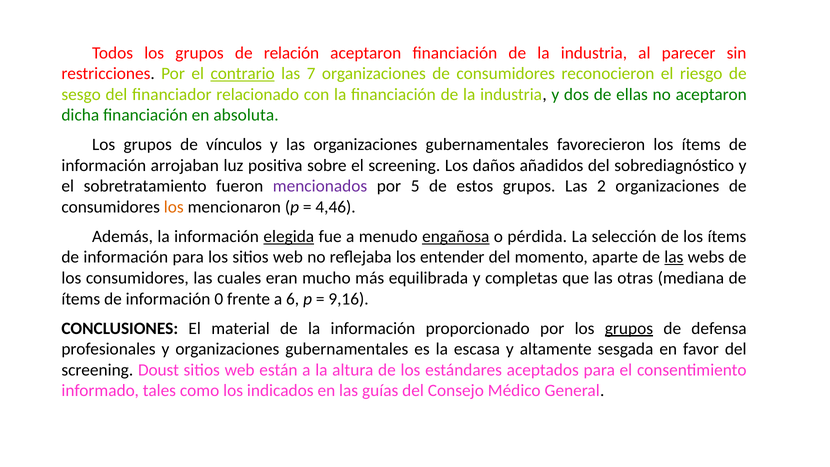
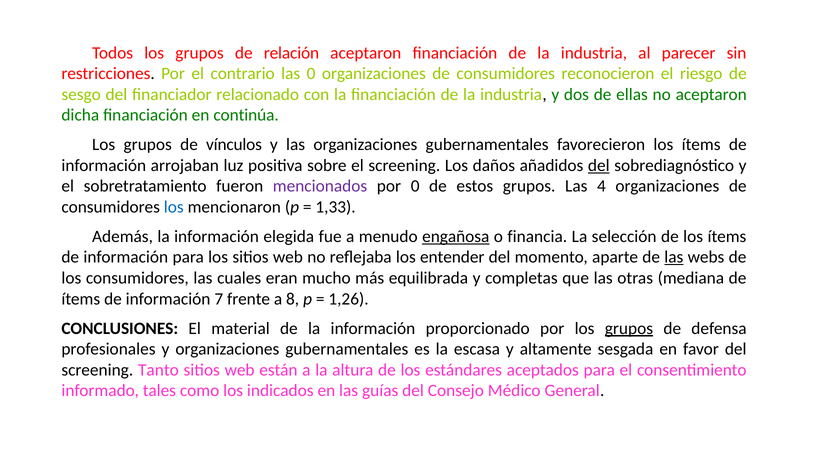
contrario underline: present -> none
las 7: 7 -> 0
absoluta: absoluta -> continúa
del at (599, 165) underline: none -> present
por 5: 5 -> 0
2: 2 -> 4
los at (174, 207) colour: orange -> blue
4,46: 4,46 -> 1,33
elegida underline: present -> none
pérdida: pérdida -> financia
0: 0 -> 7
6: 6 -> 8
9,16: 9,16 -> 1,26
Doust: Doust -> Tanto
